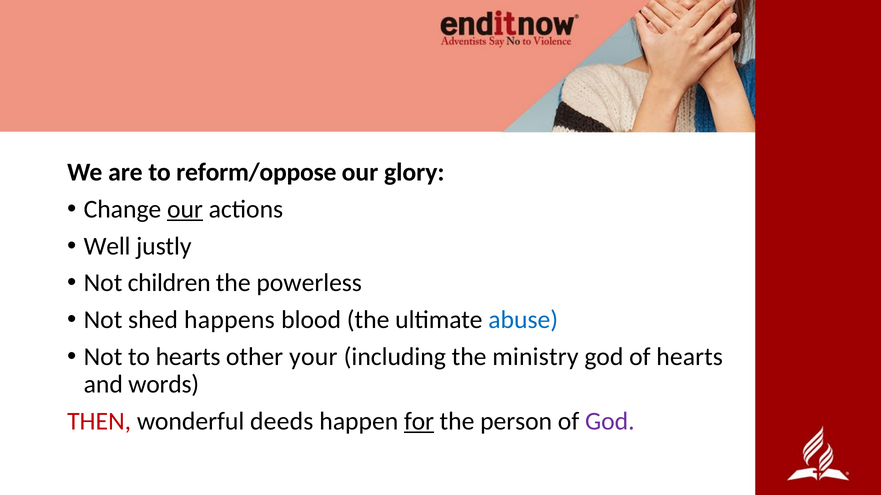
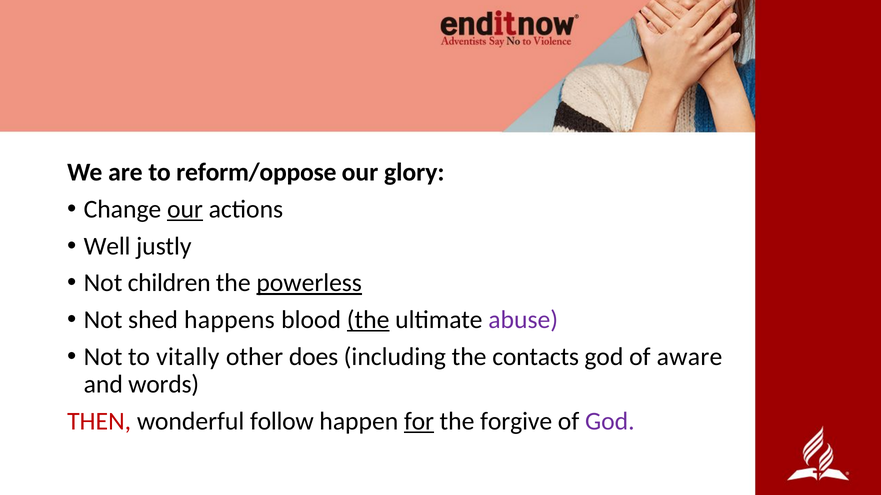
powerless underline: none -> present
the at (368, 320) underline: none -> present
abuse colour: blue -> purple
to hearts: hearts -> vitally
your: your -> does
ministry: ministry -> contacts
of hearts: hearts -> aware
deeds: deeds -> follow
person: person -> forgive
